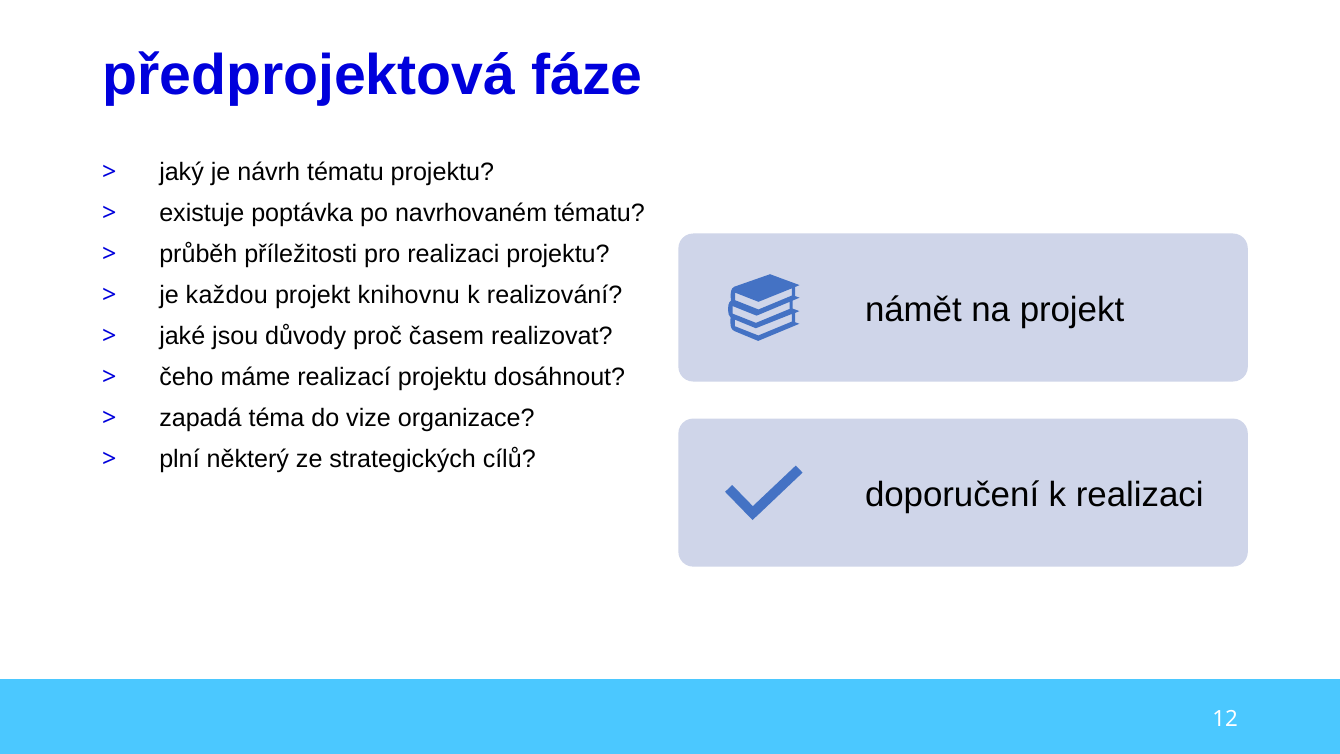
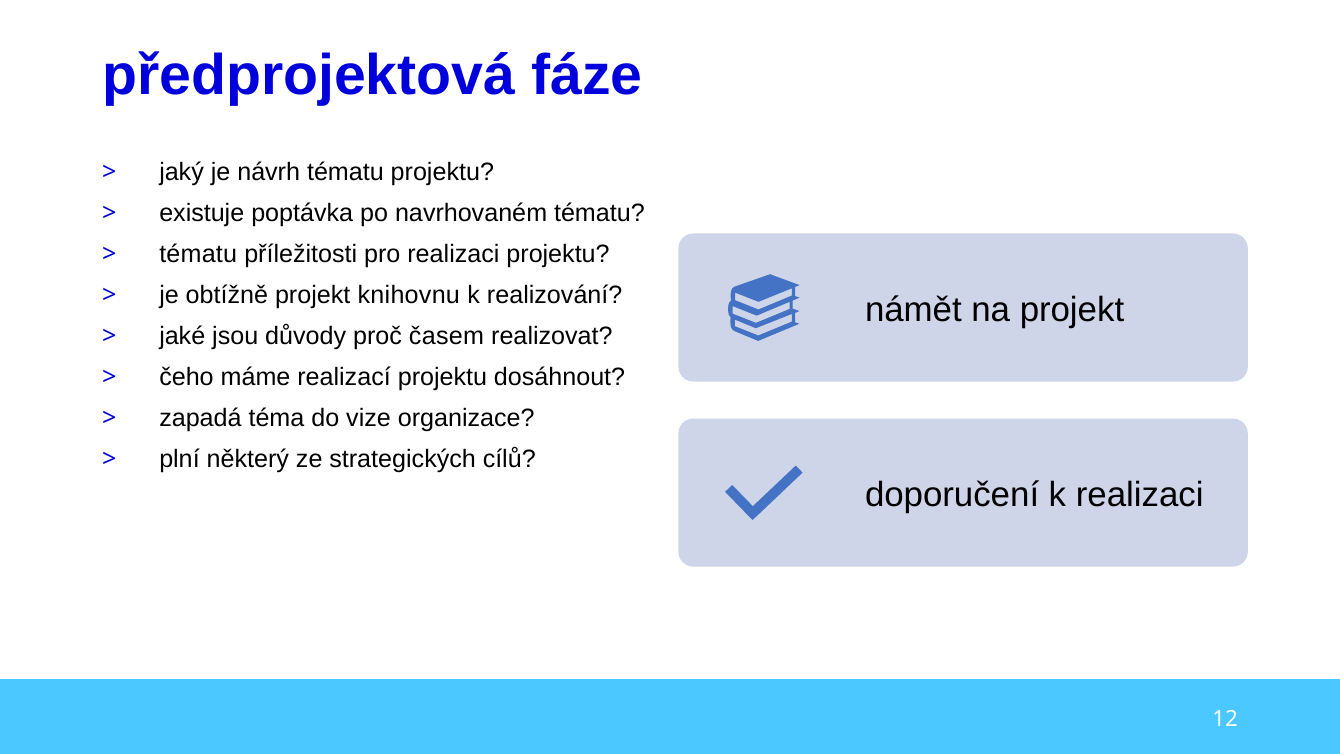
průběh at (198, 254): průběh -> tématu
každou: každou -> obtížně
